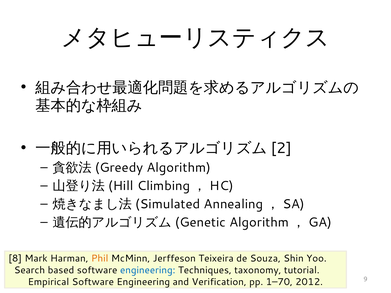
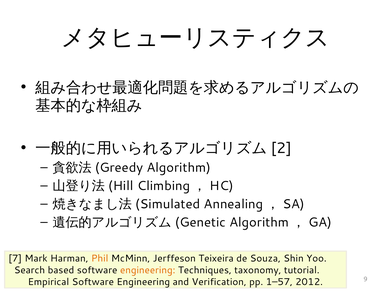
8: 8 -> 7
engineering at (148, 270) colour: blue -> orange
1–70: 1–70 -> 1–57
